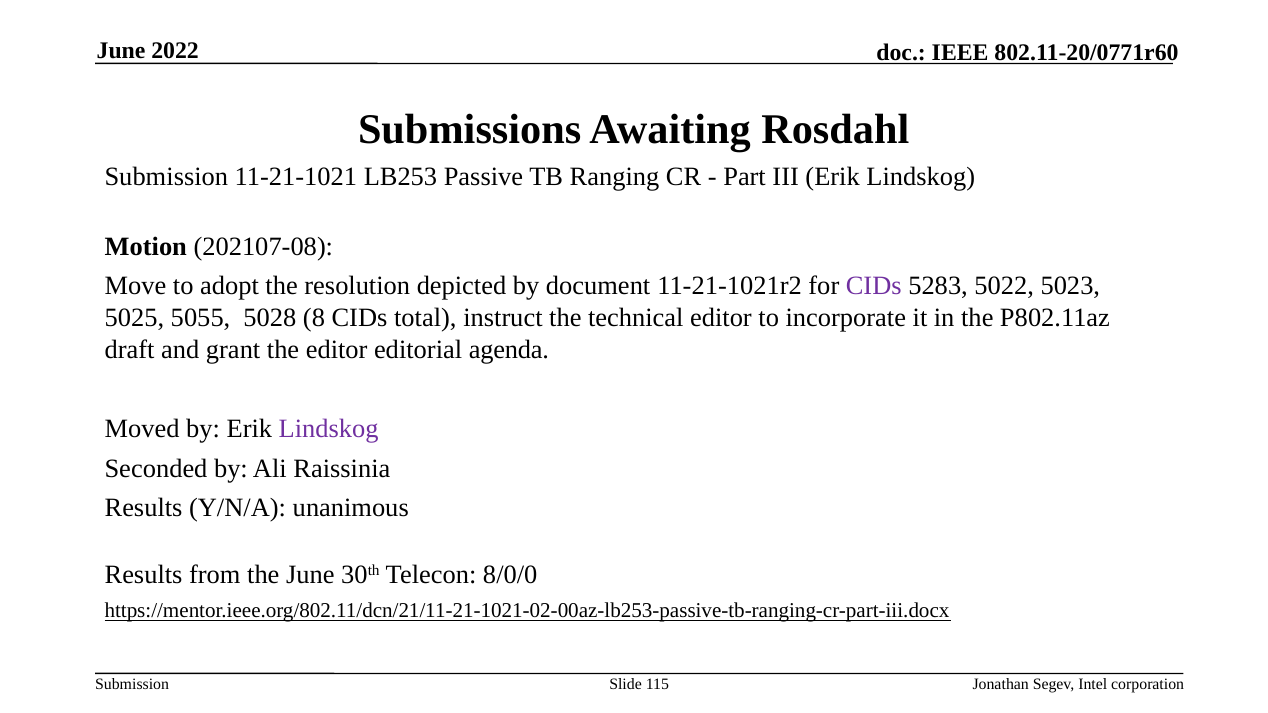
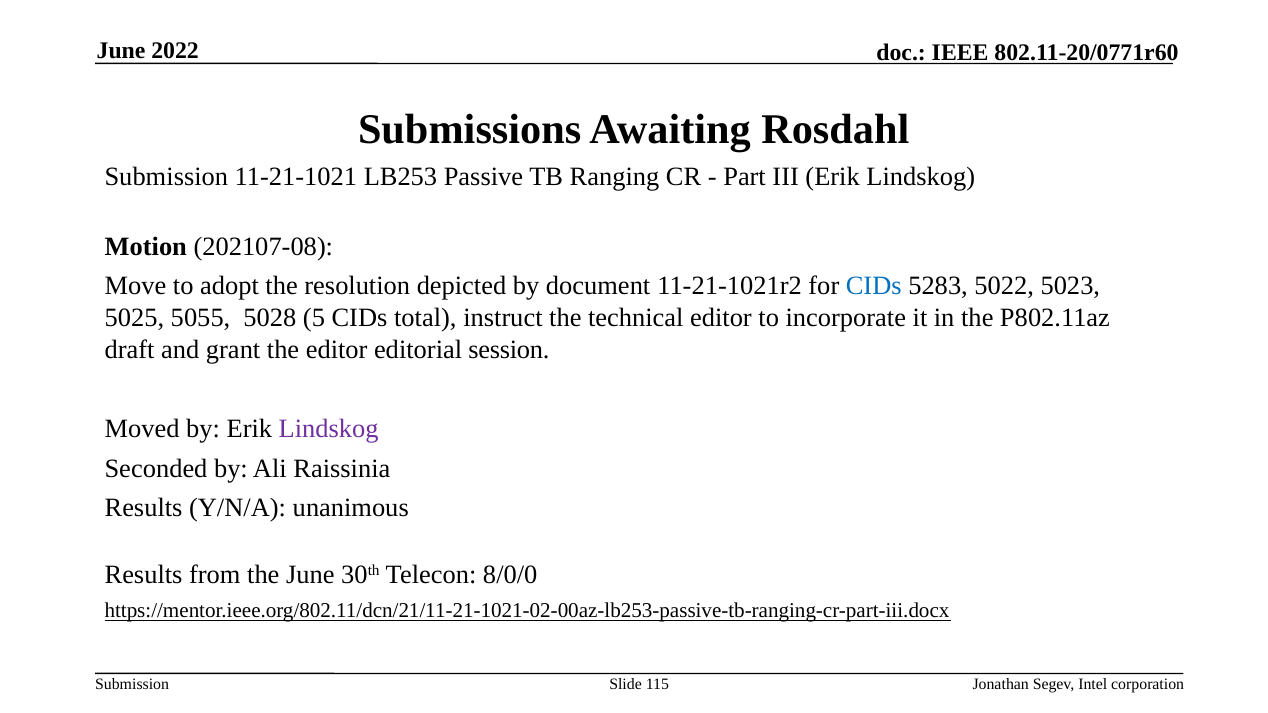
CIDs at (874, 286) colour: purple -> blue
8: 8 -> 5
agenda: agenda -> session
